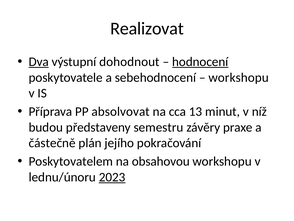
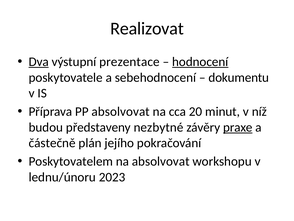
dohodnout: dohodnout -> prezentace
workshopu at (239, 77): workshopu -> dokumentu
13: 13 -> 20
semestru: semestru -> nezbytné
praxe underline: none -> present
na obsahovou: obsahovou -> absolvovat
2023 underline: present -> none
